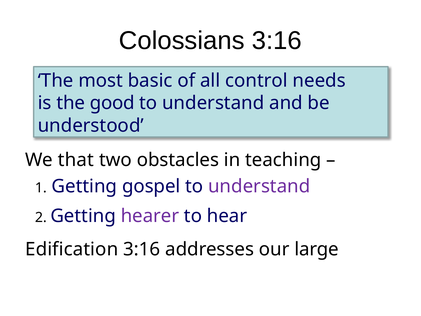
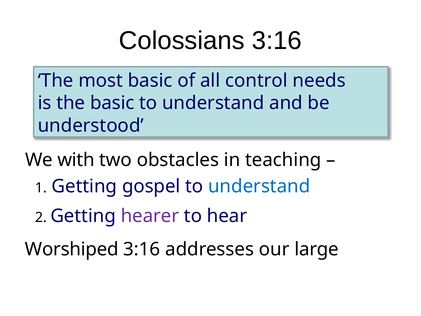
the good: good -> basic
that: that -> with
understand at (259, 186) colour: purple -> blue
Edification: Edification -> Worshiped
